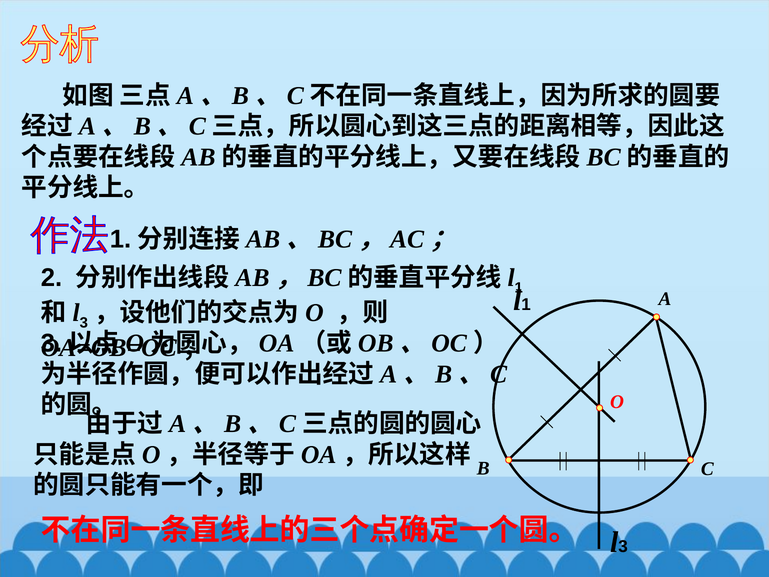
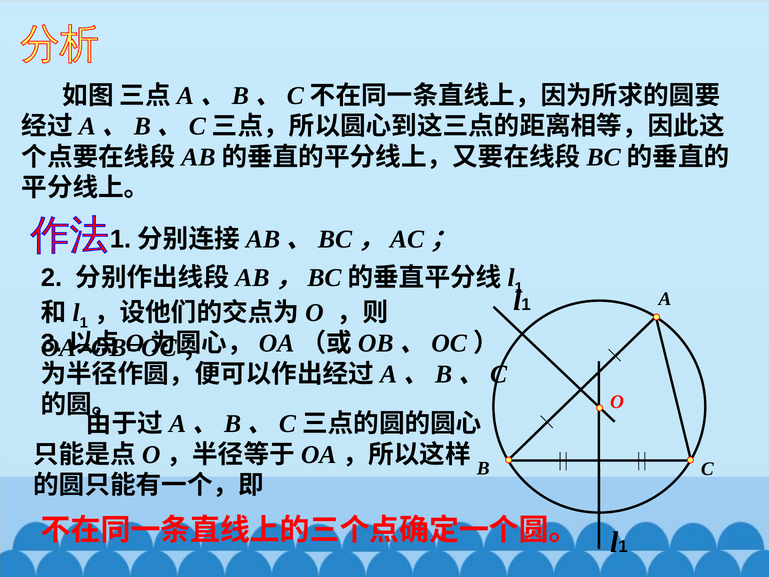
3 at (84, 322): 3 -> 1
3 at (623, 547): 3 -> 1
